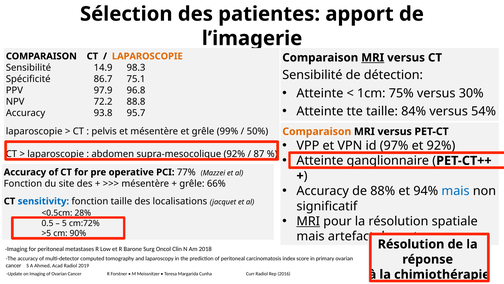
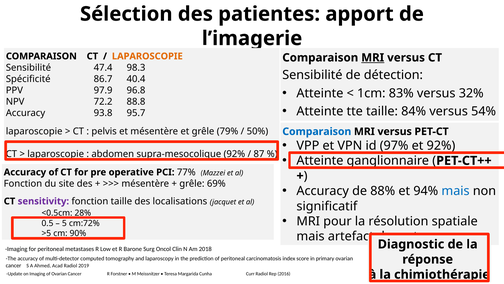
14.9: 14.9 -> 47.4
75.1: 75.1 -> 40.4
75%: 75% -> 83%
30%: 30% -> 32%
99%: 99% -> 79%
Comparaison at (317, 131) colour: orange -> blue
66%: 66% -> 69%
sensitivity colour: blue -> purple
MRI at (308, 221) underline: present -> none
Résolution at (411, 244): Résolution -> Diagnostic
